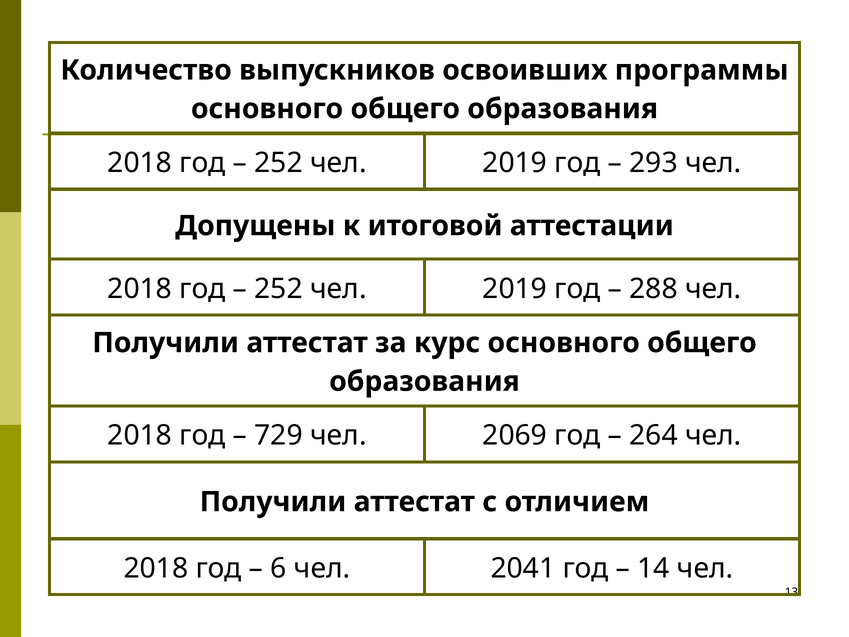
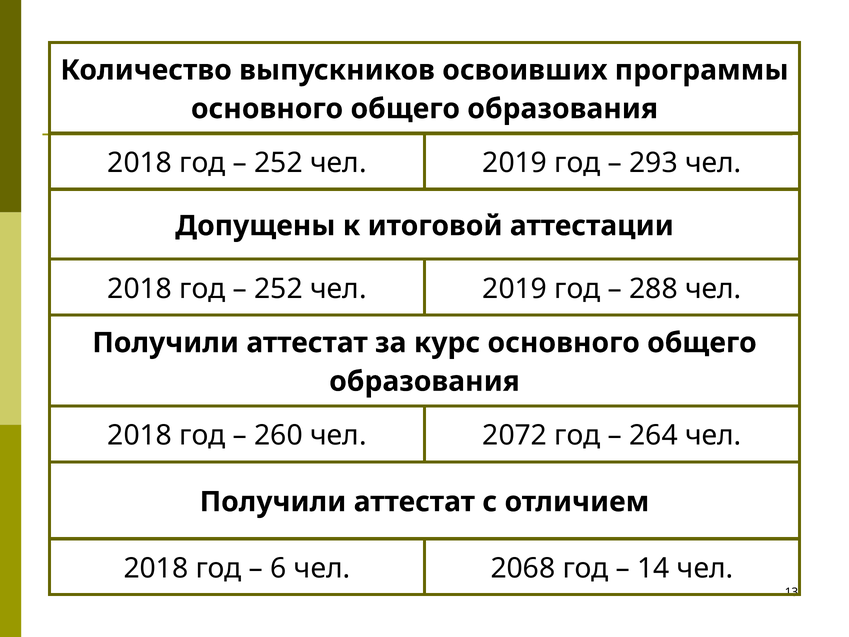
729: 729 -> 260
2069: 2069 -> 2072
2041: 2041 -> 2068
